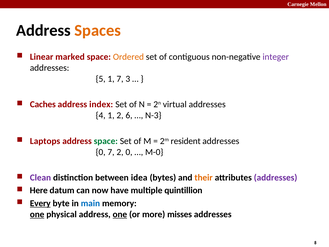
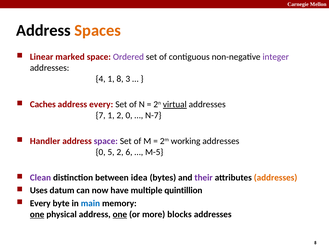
Ordered colour: orange -> purple
5: 5 -> 4
1 7: 7 -> 8
address index: index -> every
virtual underline: none -> present
4: 4 -> 7
2 6: 6 -> 0
N-3: N-3 -> N-7
Laptops: Laptops -> Handler
space at (106, 141) colour: green -> purple
resident: resident -> working
0 7: 7 -> 5
2 0: 0 -> 6
M-0: M-0 -> M-5
their colour: orange -> purple
addresses at (276, 177) colour: purple -> orange
Here: Here -> Uses
Every at (40, 203) underline: present -> none
misses: misses -> blocks
